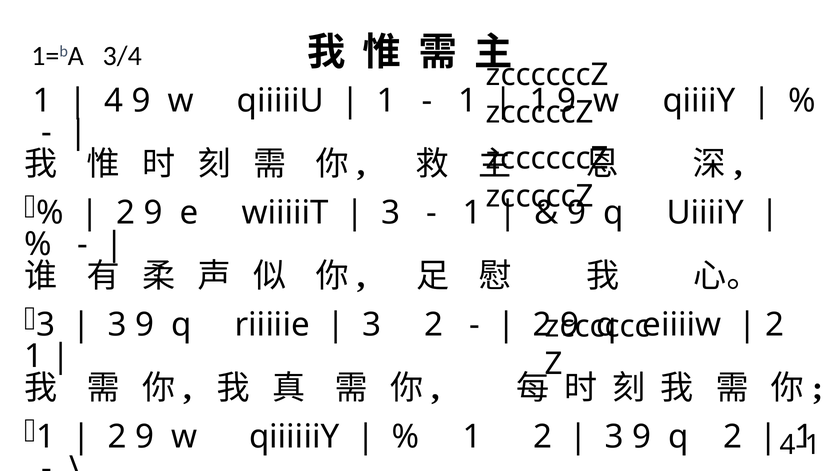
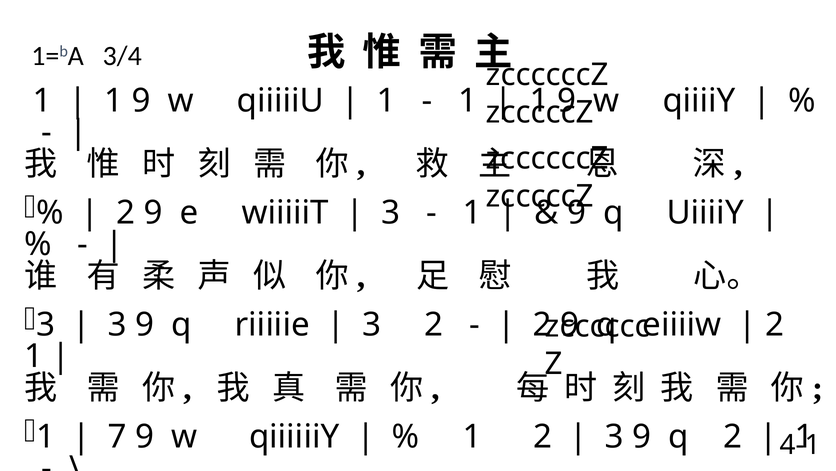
4 at (114, 100): 4 -> 1
2 at (117, 436): 2 -> 7
